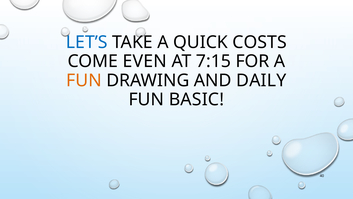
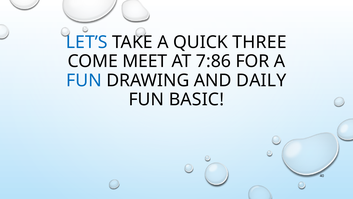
COSTS: COSTS -> THREE
EVEN: EVEN -> MEET
7:15: 7:15 -> 7:86
FUN at (84, 80) colour: orange -> blue
